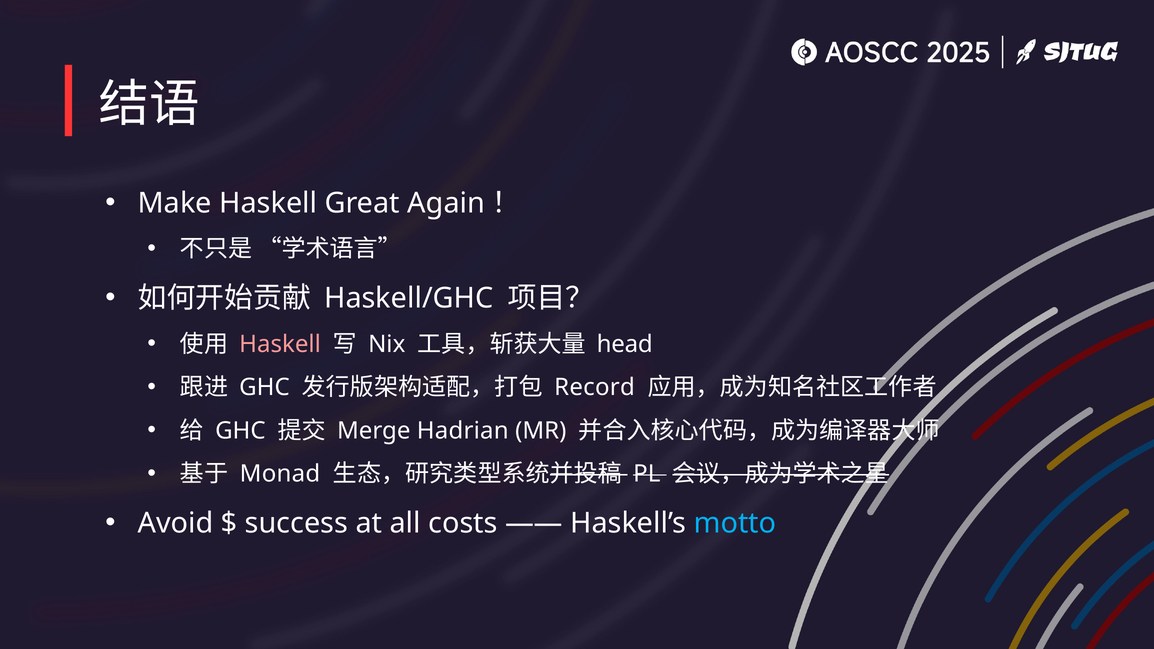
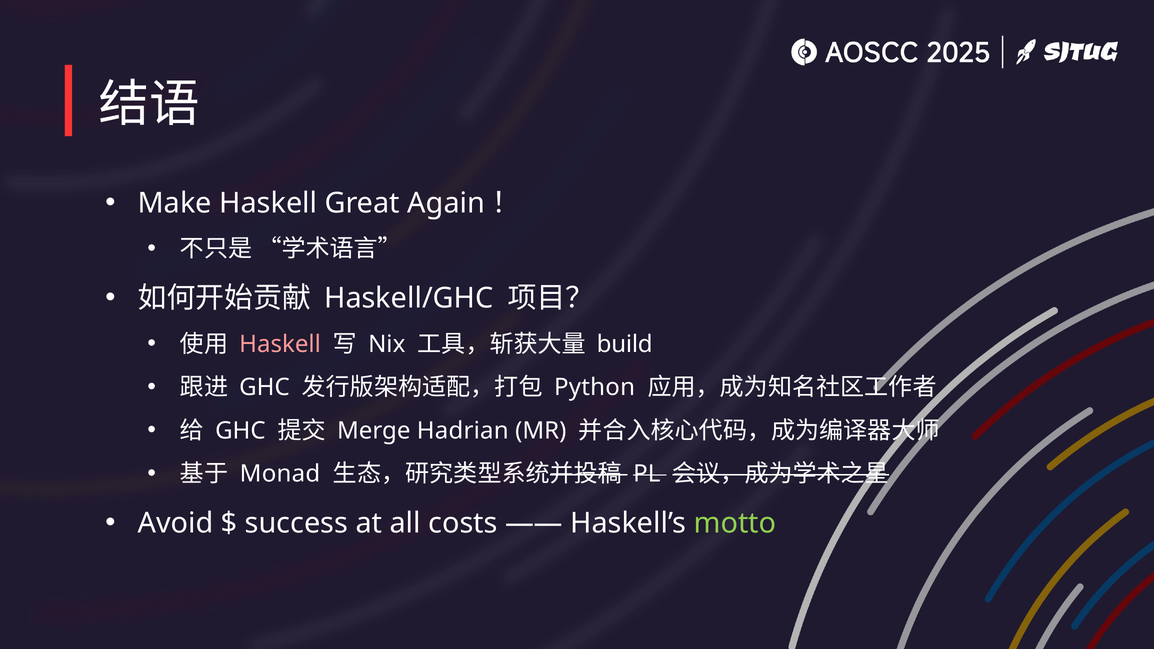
head: head -> build
Record: Record -> Python
motto colour: light blue -> light green
